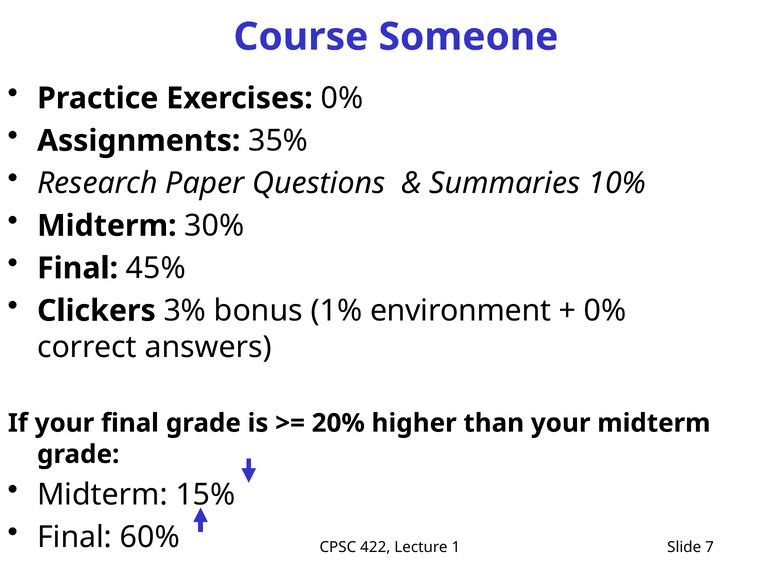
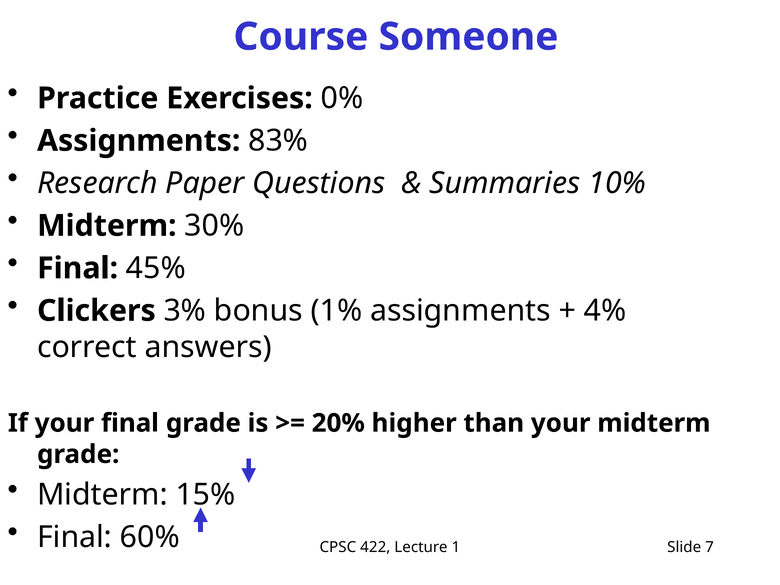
35%: 35% -> 83%
1% environment: environment -> assignments
0% at (605, 311): 0% -> 4%
